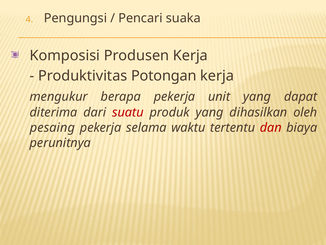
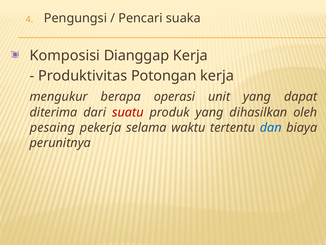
Produsen: Produsen -> Dianggap
berapa pekerja: pekerja -> operasi
dan colour: red -> blue
